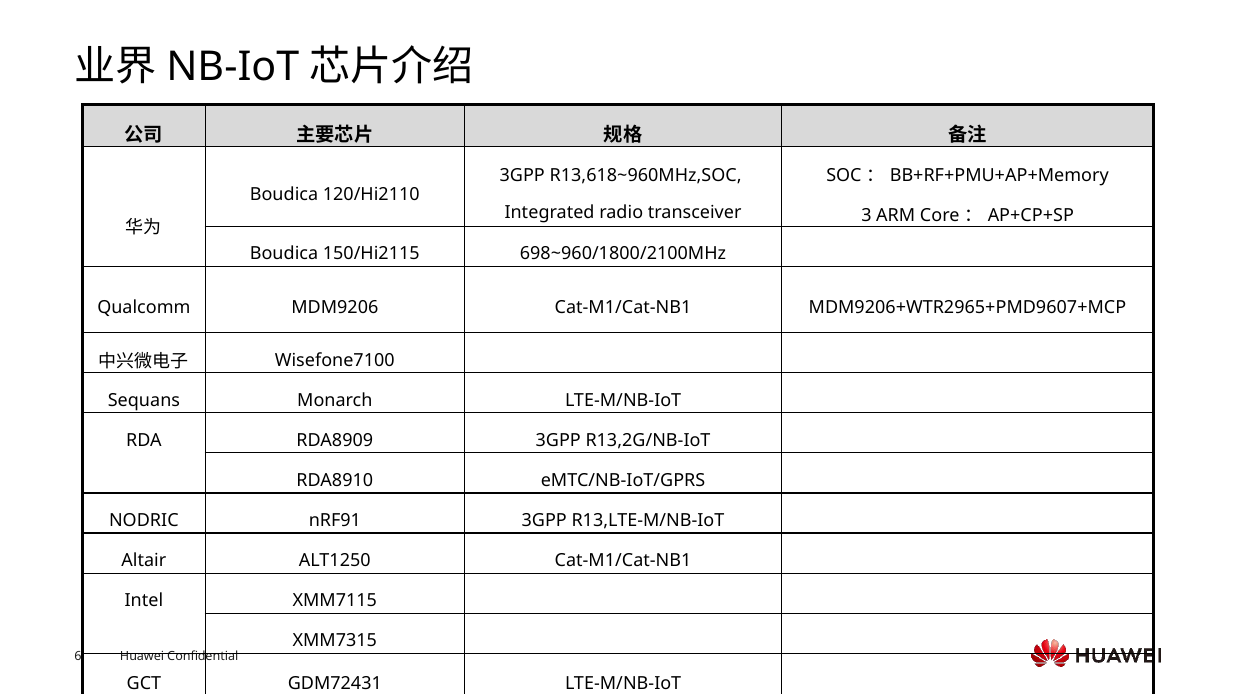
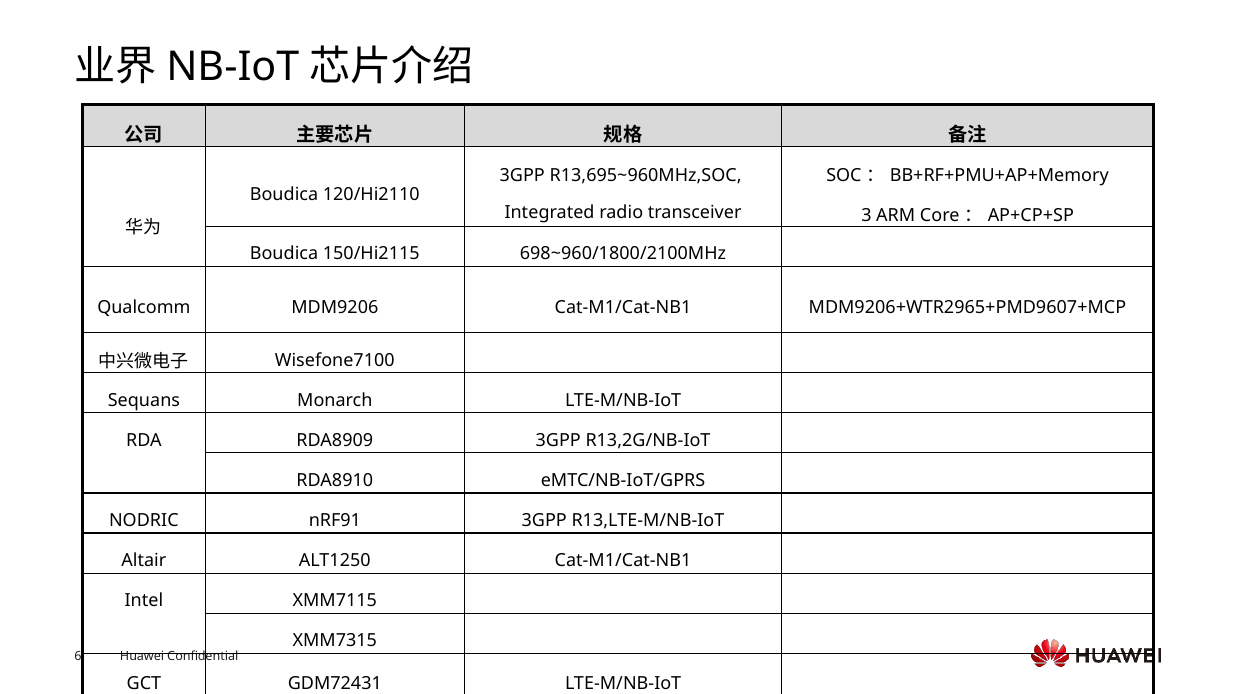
R13,618~960MHz,SOC: R13,618~960MHz,SOC -> R13,695~960MHz,SOC
